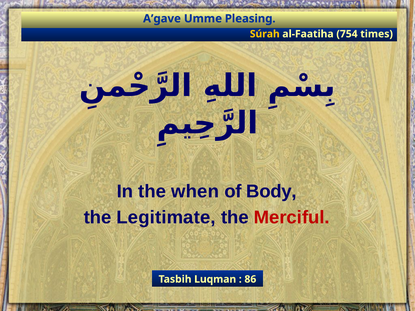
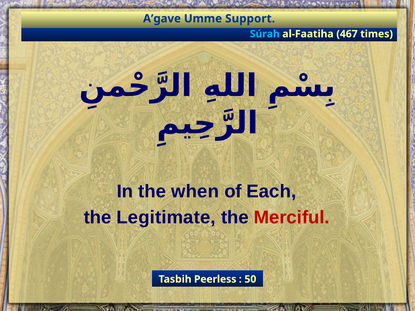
Pleasing: Pleasing -> Support
Súrah colour: yellow -> light blue
754: 754 -> 467
Body: Body -> Each
Luqman: Luqman -> Peerless
86: 86 -> 50
